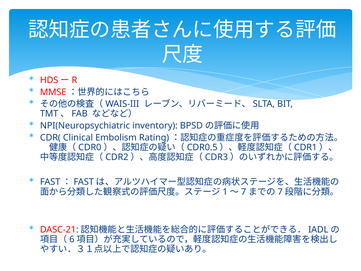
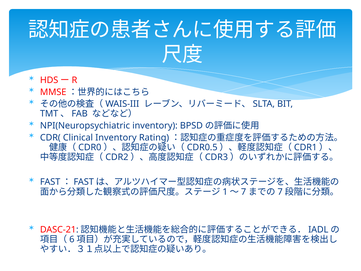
Clinical Embolism: Embolism -> Inventory
